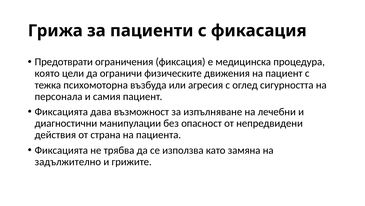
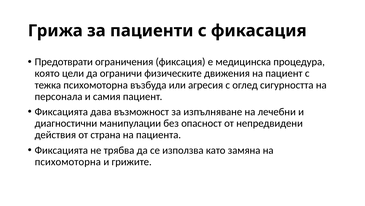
задължително at (68, 161): задължително -> психомоторна
